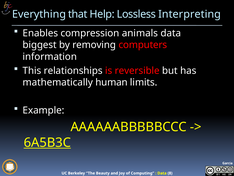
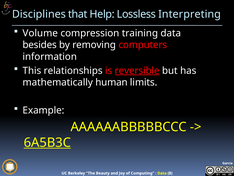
Everything: Everything -> Disciplines
Enables: Enables -> Volume
animals: animals -> training
biggest: biggest -> besides
reversible underline: none -> present
